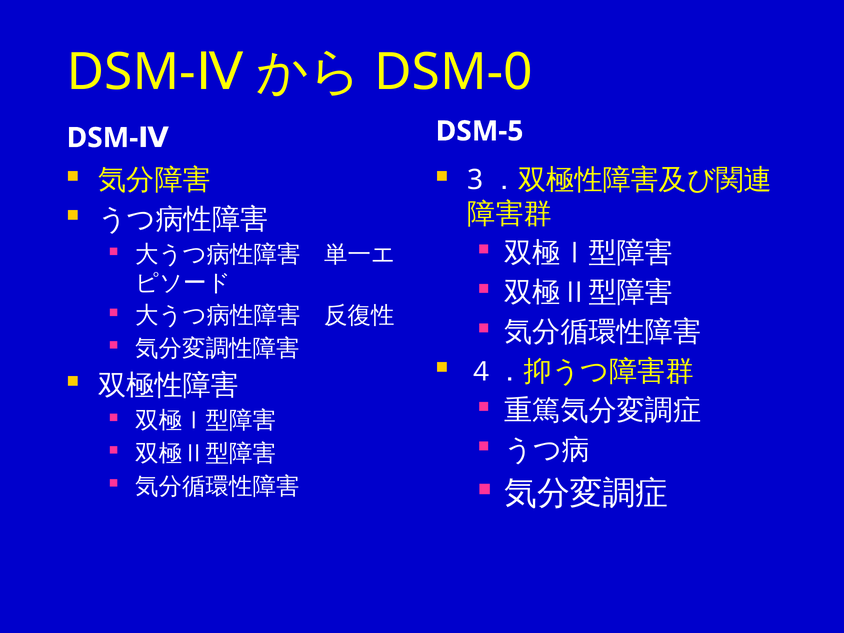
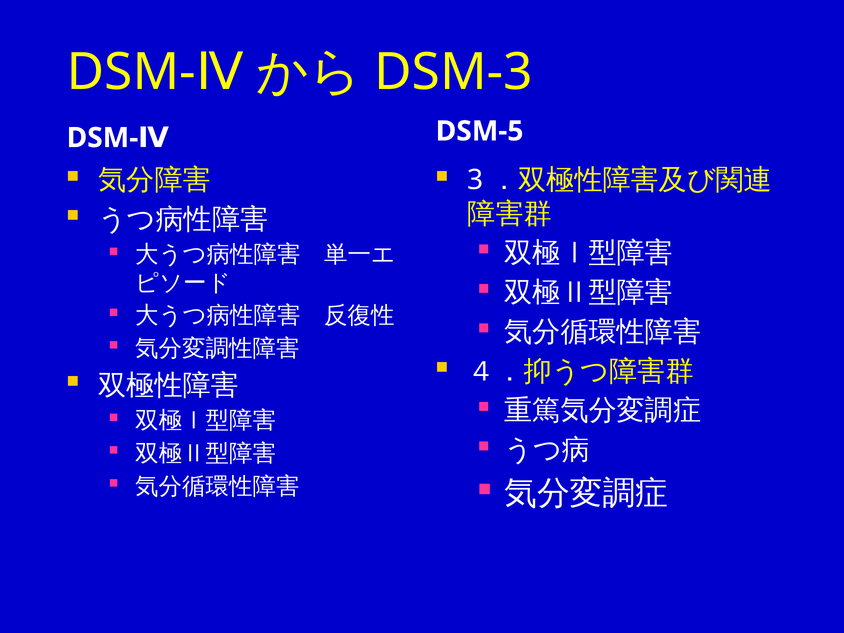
DSM-0: DSM-0 -> DSM-3
